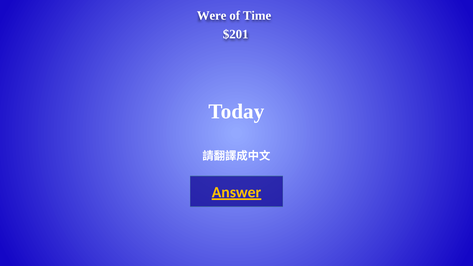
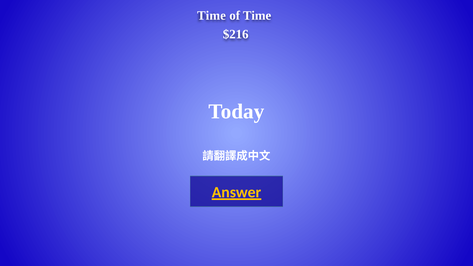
Were at (212, 16): Were -> Time
$201: $201 -> $216
